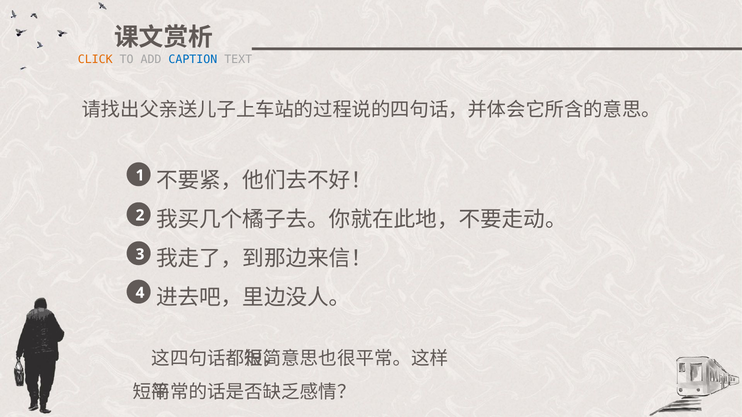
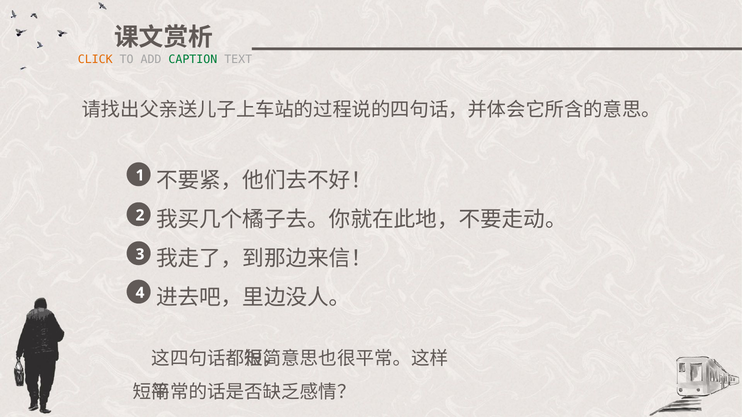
CAPTION colour: blue -> green
